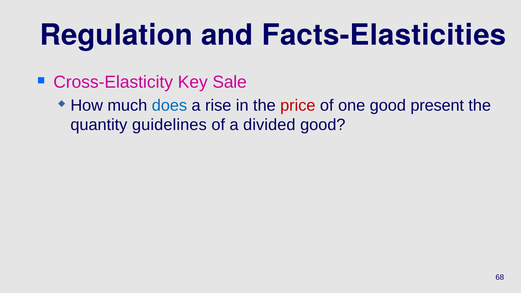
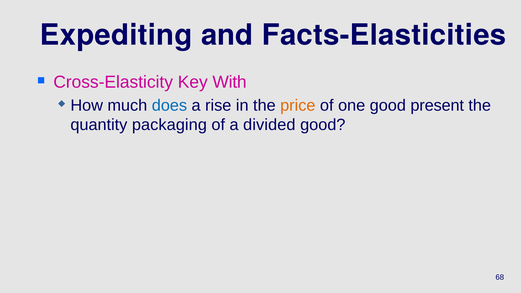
Regulation: Regulation -> Expediting
Sale: Sale -> With
price colour: red -> orange
guidelines: guidelines -> packaging
